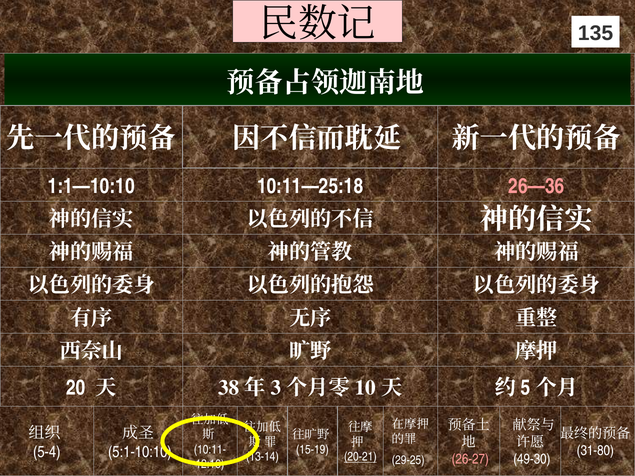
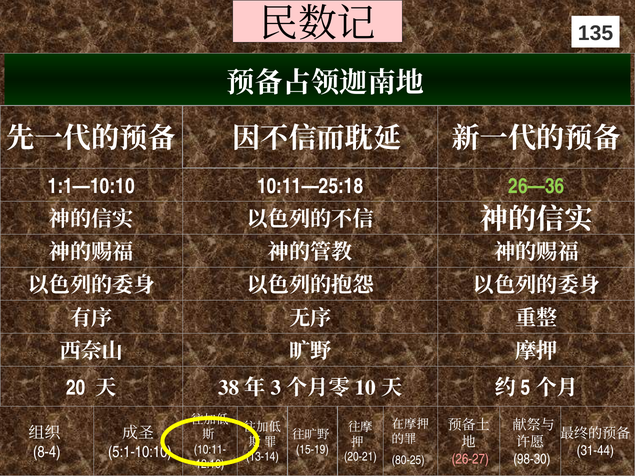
26—36 colour: pink -> light green
31-80: 31-80 -> 31-44
5-4: 5-4 -> 8-4
20-21 underline: present -> none
49-30: 49-30 -> 98-30
29-25: 29-25 -> 80-25
